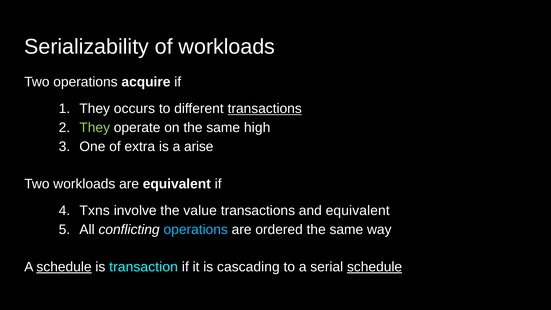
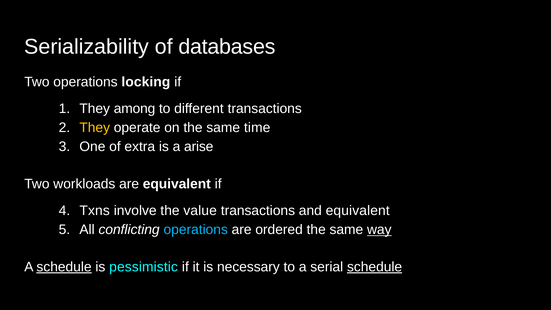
of workloads: workloads -> databases
acquire: acquire -> locking
occurs: occurs -> among
transactions at (265, 109) underline: present -> none
They at (95, 128) colour: light green -> yellow
high: high -> time
way underline: none -> present
transaction: transaction -> pessimistic
cascading: cascading -> necessary
